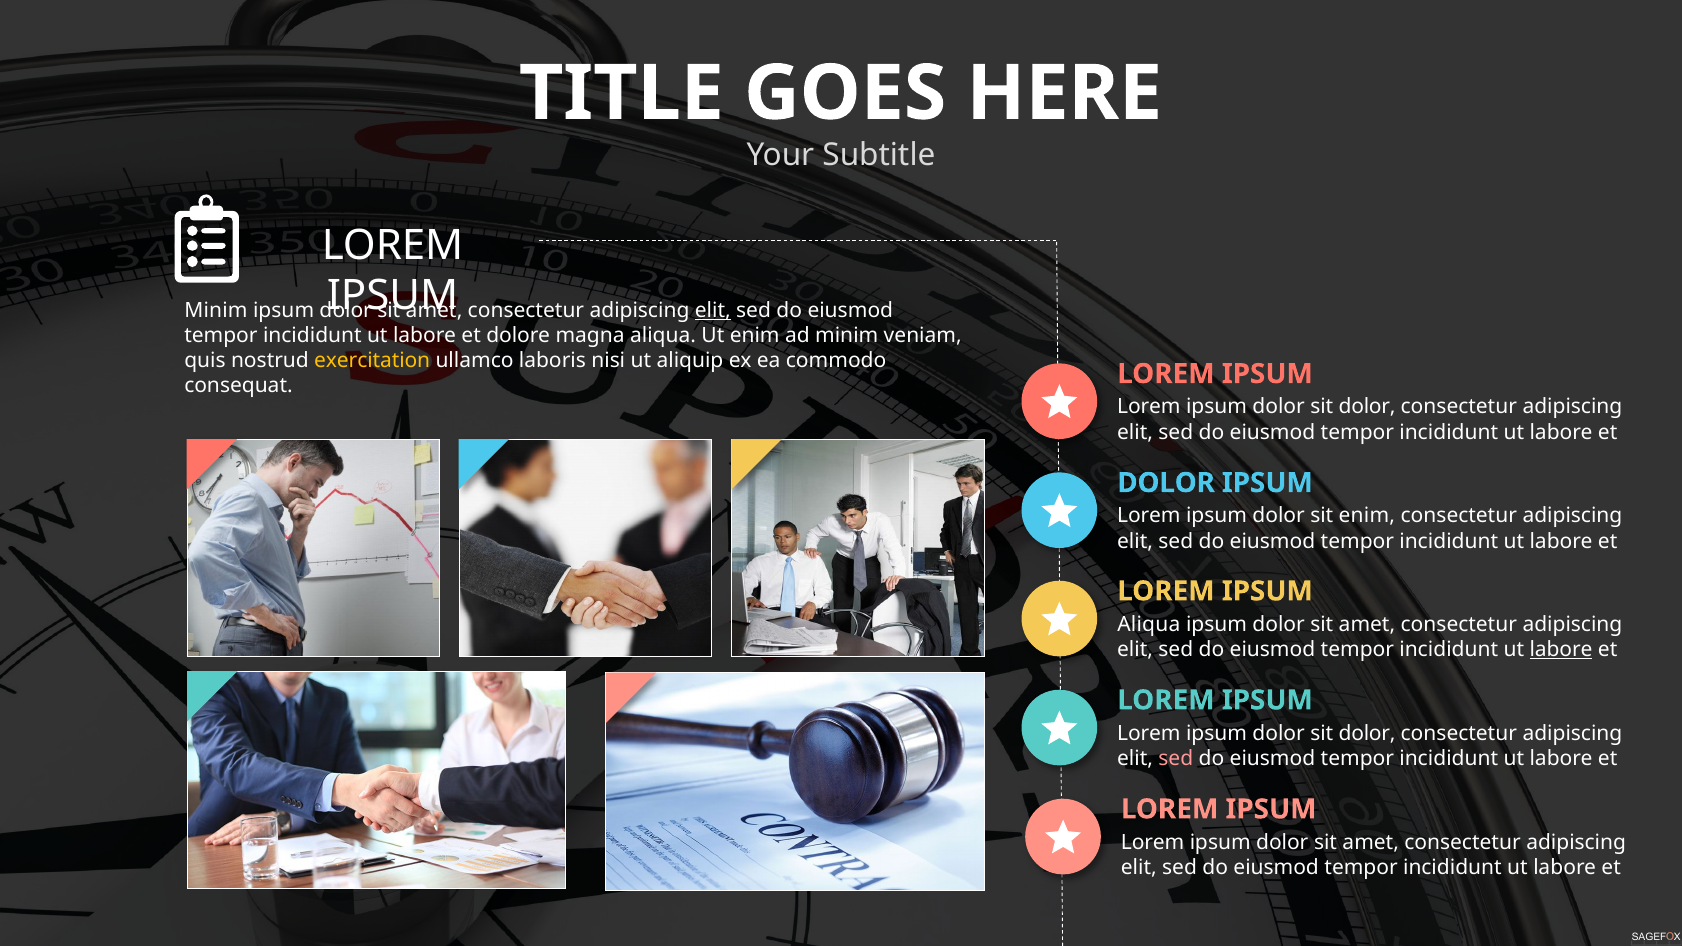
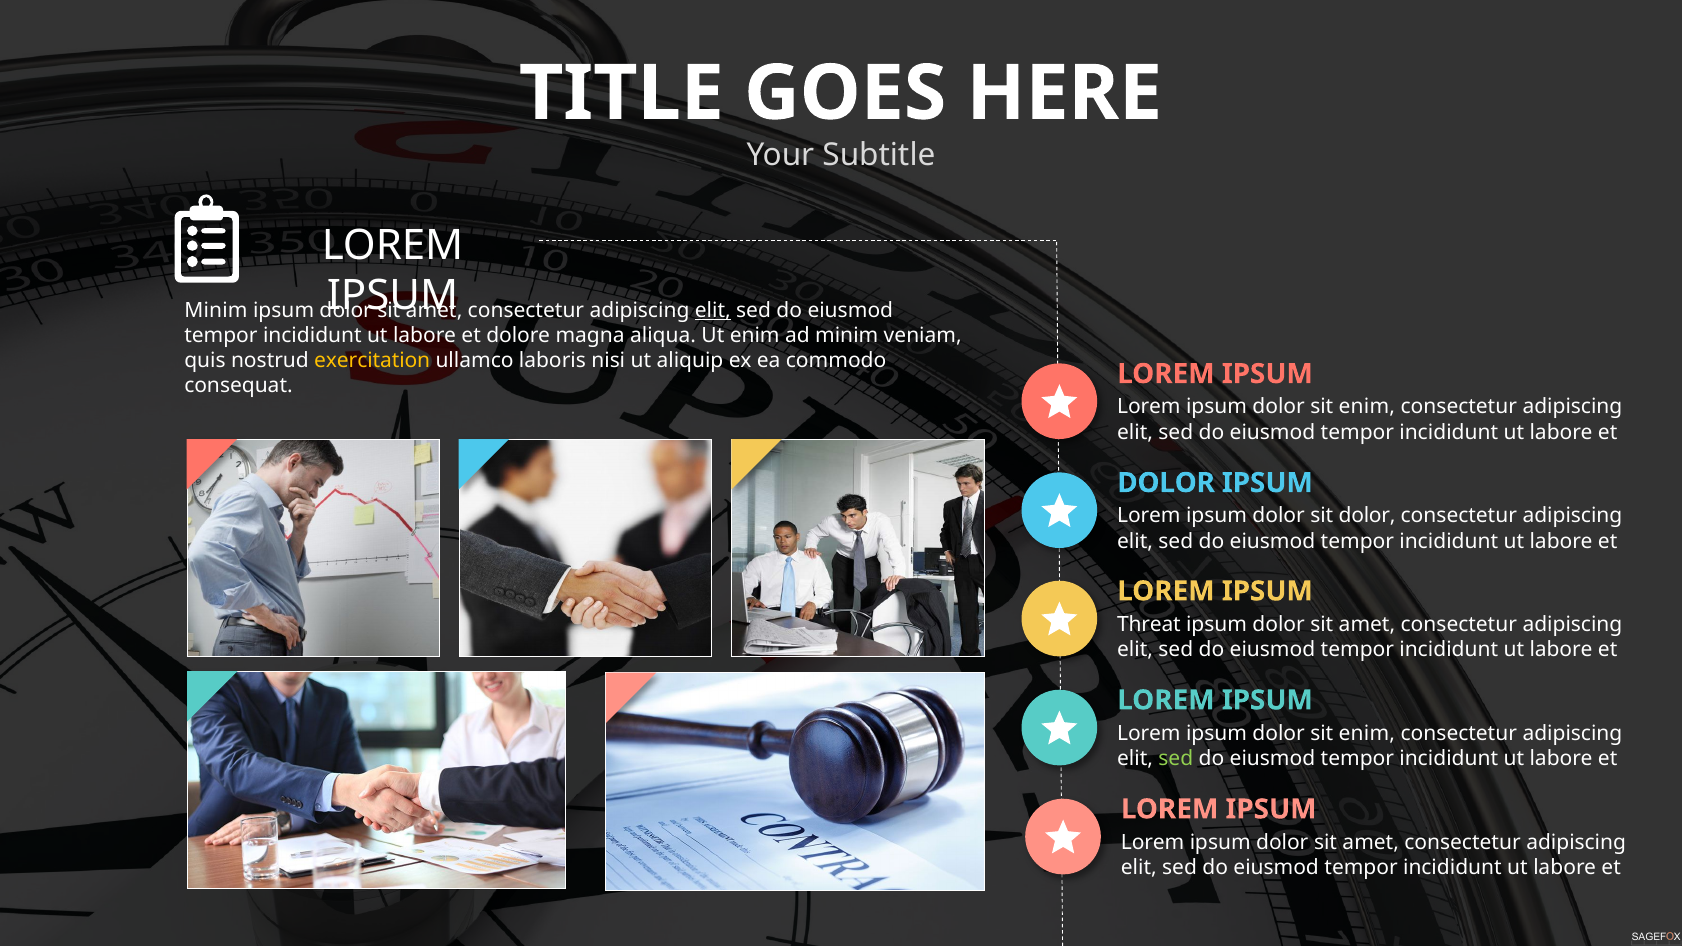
dolor at (1367, 407): dolor -> enim
sit enim: enim -> dolor
Aliqua at (1149, 624): Aliqua -> Threat
labore at (1561, 650) underline: present -> none
dolor at (1367, 733): dolor -> enim
sed at (1176, 759) colour: pink -> light green
